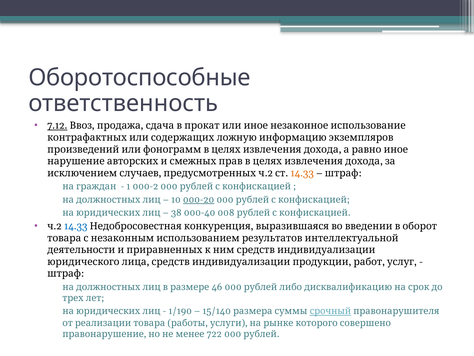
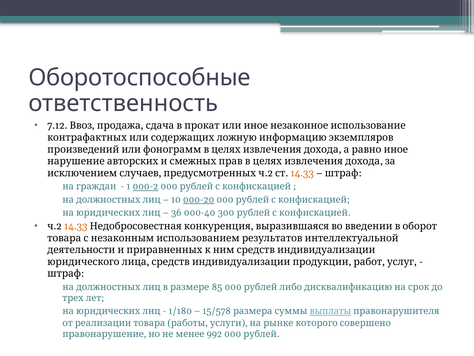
7.12 underline: present -> none
000-2 underline: none -> present
38: 38 -> 36
008: 008 -> 300
14.33 at (76, 226) colour: blue -> orange
46: 46 -> 85
1/190: 1/190 -> 1/180
15/140: 15/140 -> 15/578
срочный: срочный -> выплаты
722: 722 -> 992
